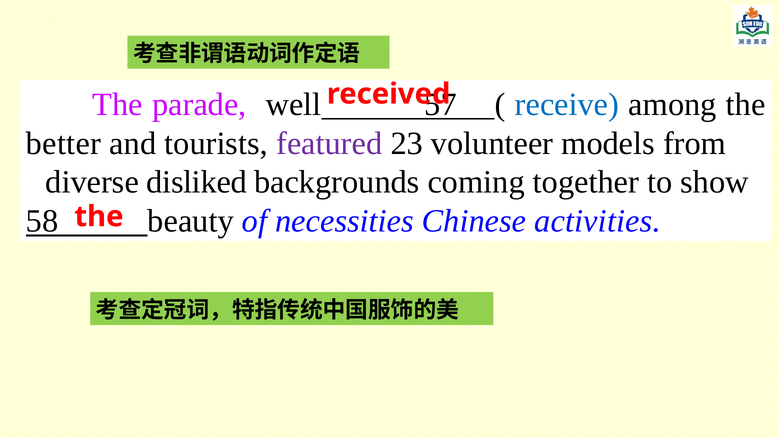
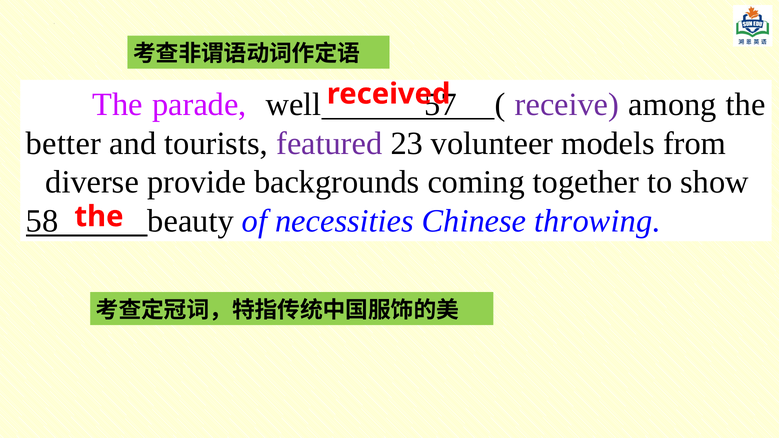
receive colour: blue -> purple
disliked: disliked -> provide
activities: activities -> throwing
